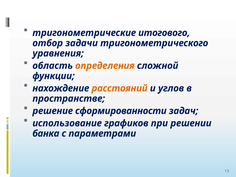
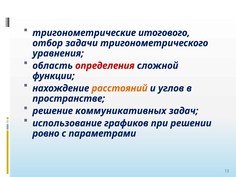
определения colour: orange -> red
сформированности: сформированности -> коммуникативных
банка: банка -> ровно
